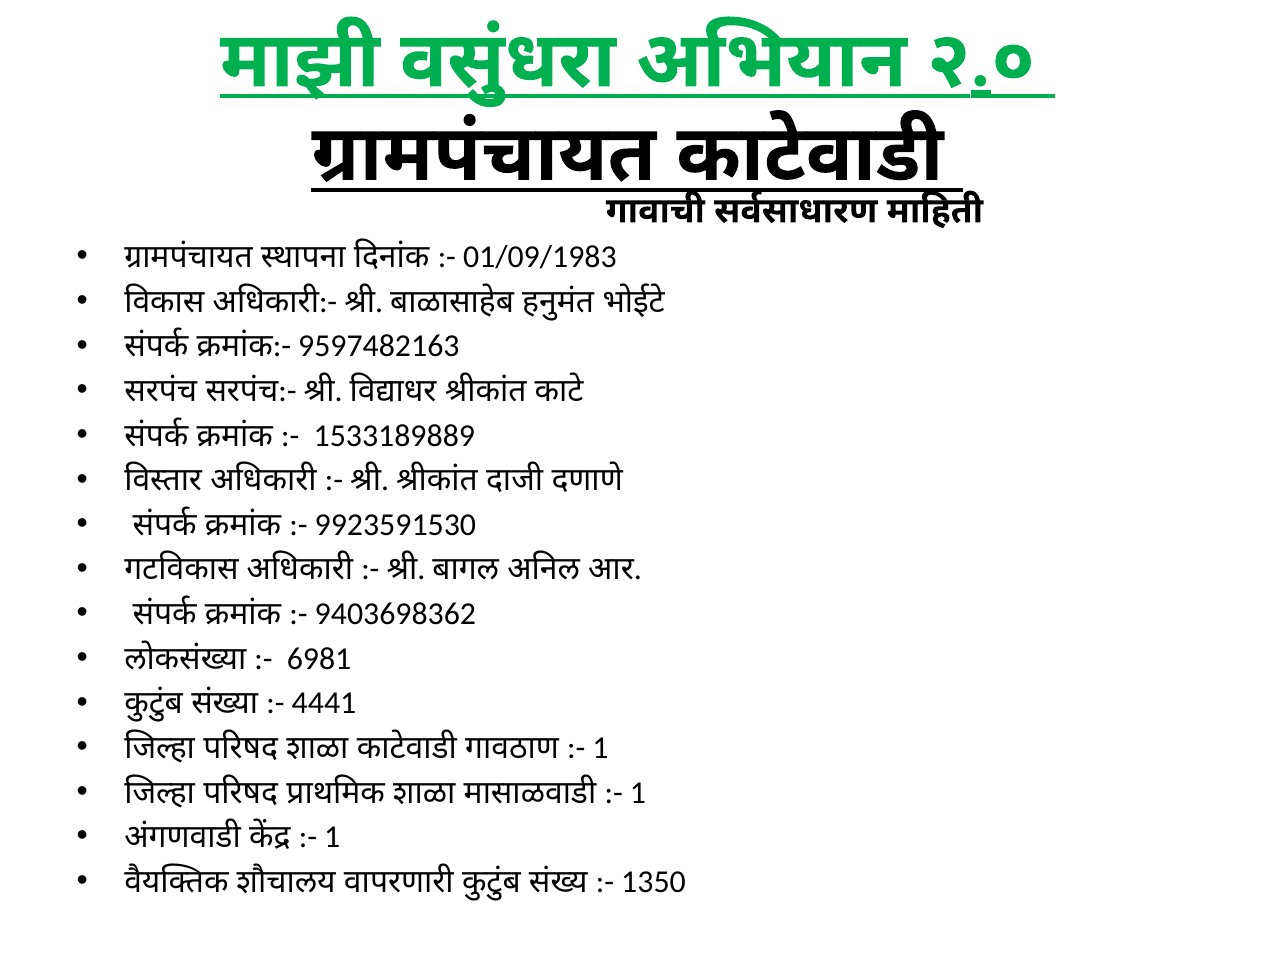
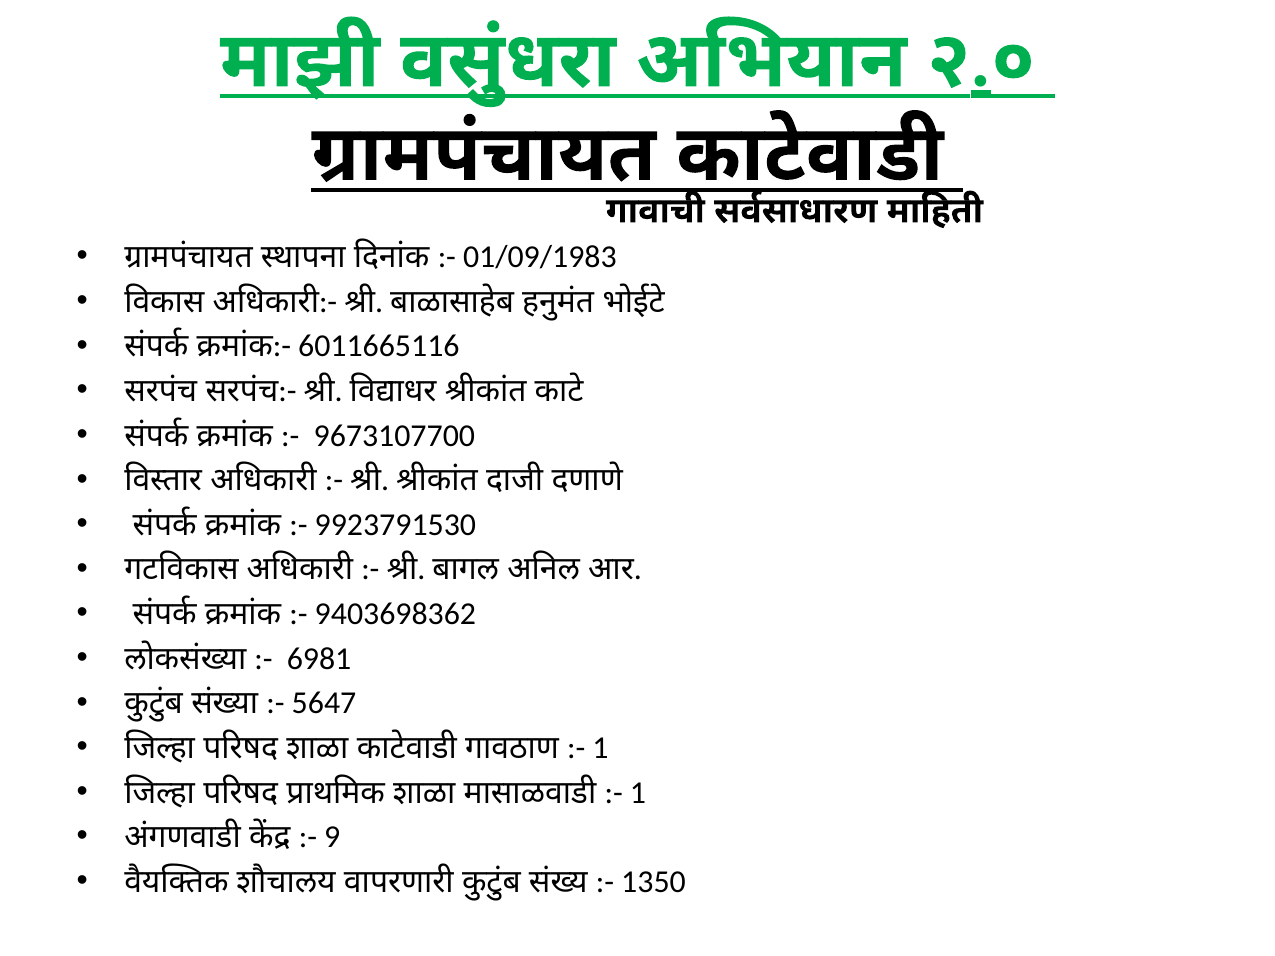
9597482163: 9597482163 -> 6011665116
1533189889: 1533189889 -> 9673107700
9923591530: 9923591530 -> 9923791530
4441: 4441 -> 5647
1 at (332, 837): 1 -> 9
